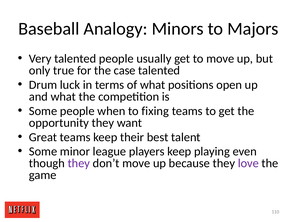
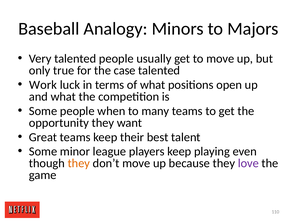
Drum: Drum -> Work
fixing: fixing -> many
they at (79, 164) colour: purple -> orange
